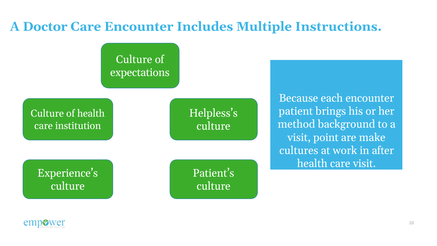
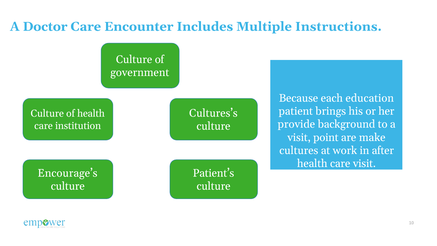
expectations: expectations -> government
each encounter: encounter -> education
Helpless’s: Helpless’s -> Cultures’s
method: method -> provide
Experience’s: Experience’s -> Encourage’s
